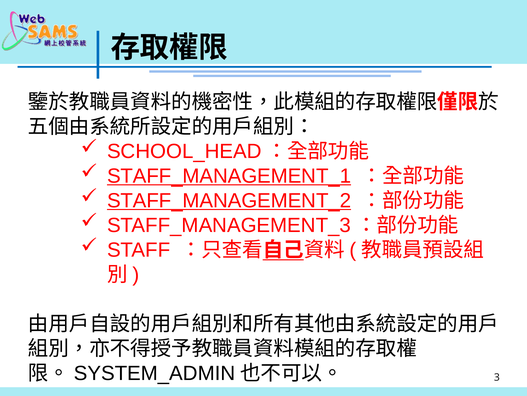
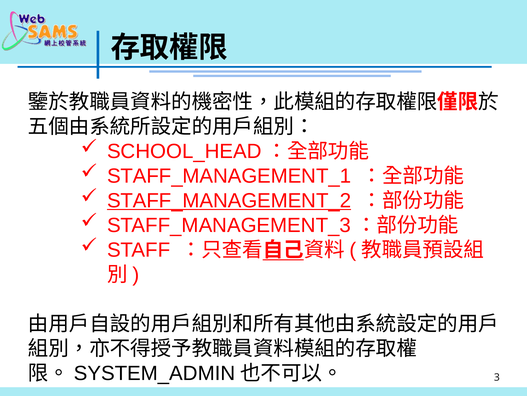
STAFF_MANAGEMENT_1 underline: present -> none
